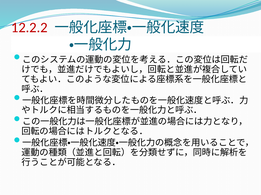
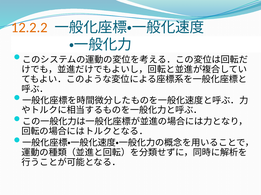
12.2.2 colour: red -> orange
